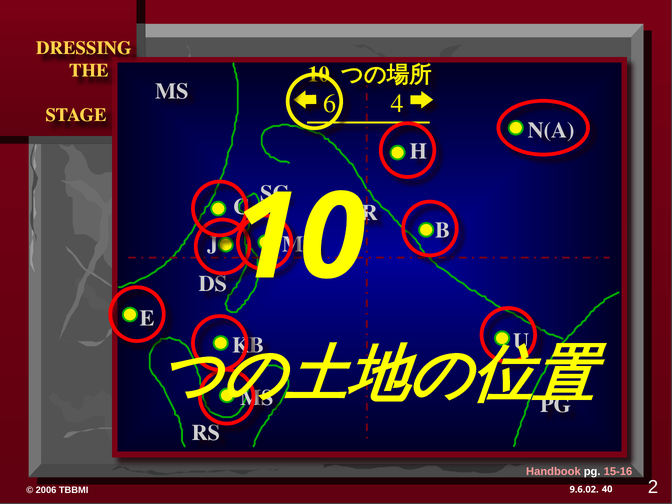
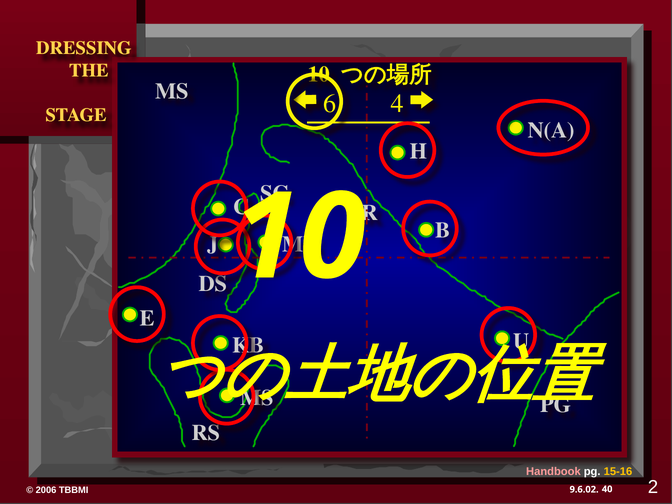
15-16 colour: pink -> yellow
